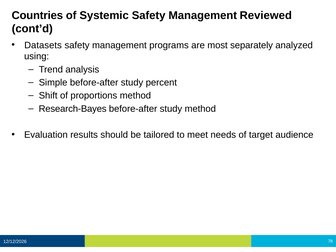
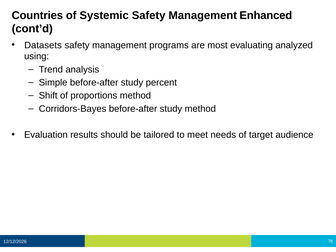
Reviewed: Reviewed -> Enhanced
separately: separately -> evaluating
Research-Bayes: Research-Bayes -> Corridors-Bayes
